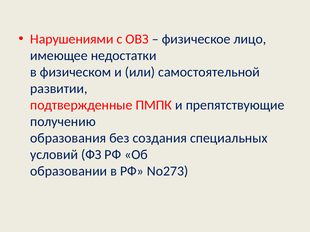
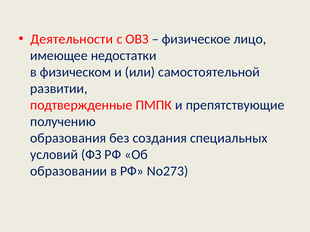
Нарушениями: Нарушениями -> Деятельности
